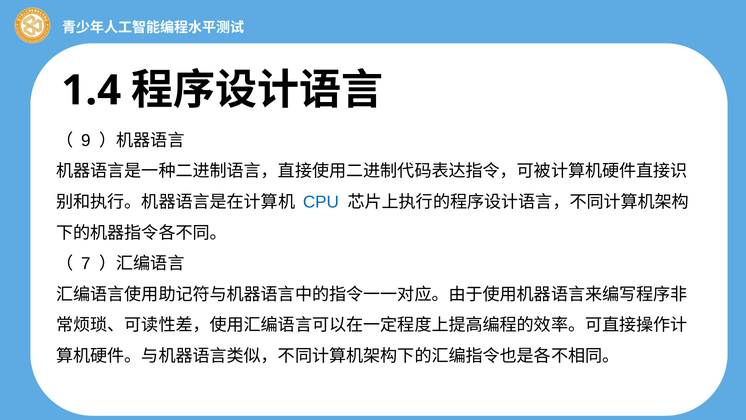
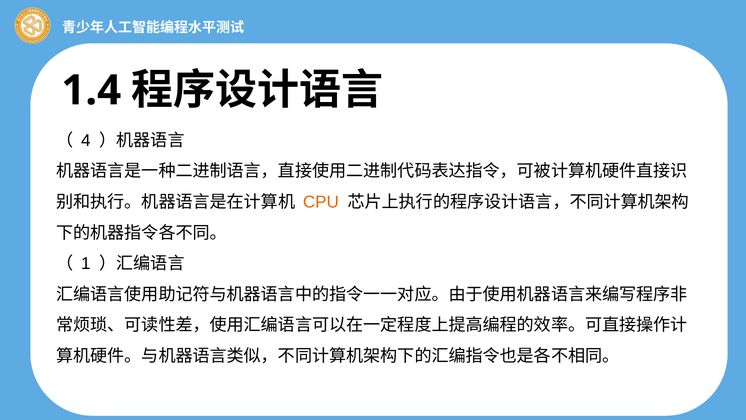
9: 9 -> 4
CPU colour: blue -> orange
7: 7 -> 1
